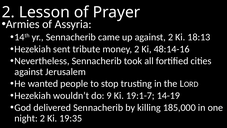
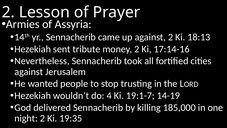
48:14-16: 48:14-16 -> 17:14-16
9: 9 -> 4
